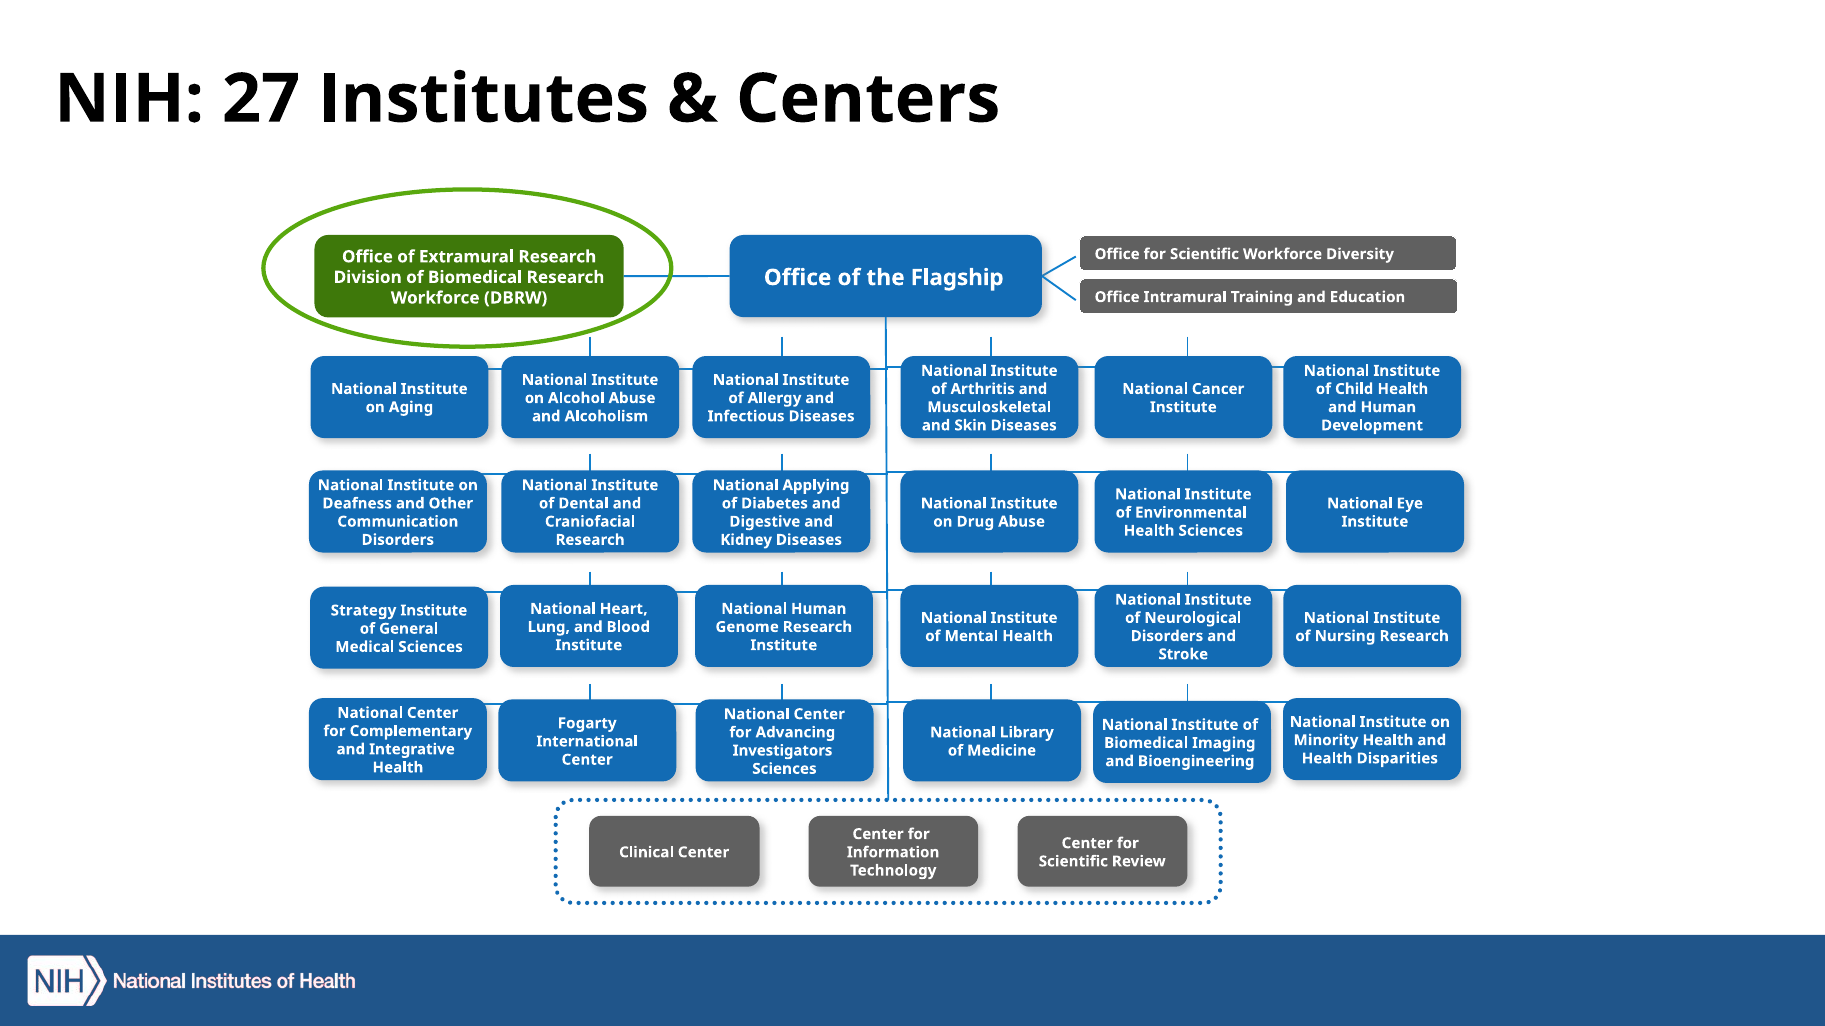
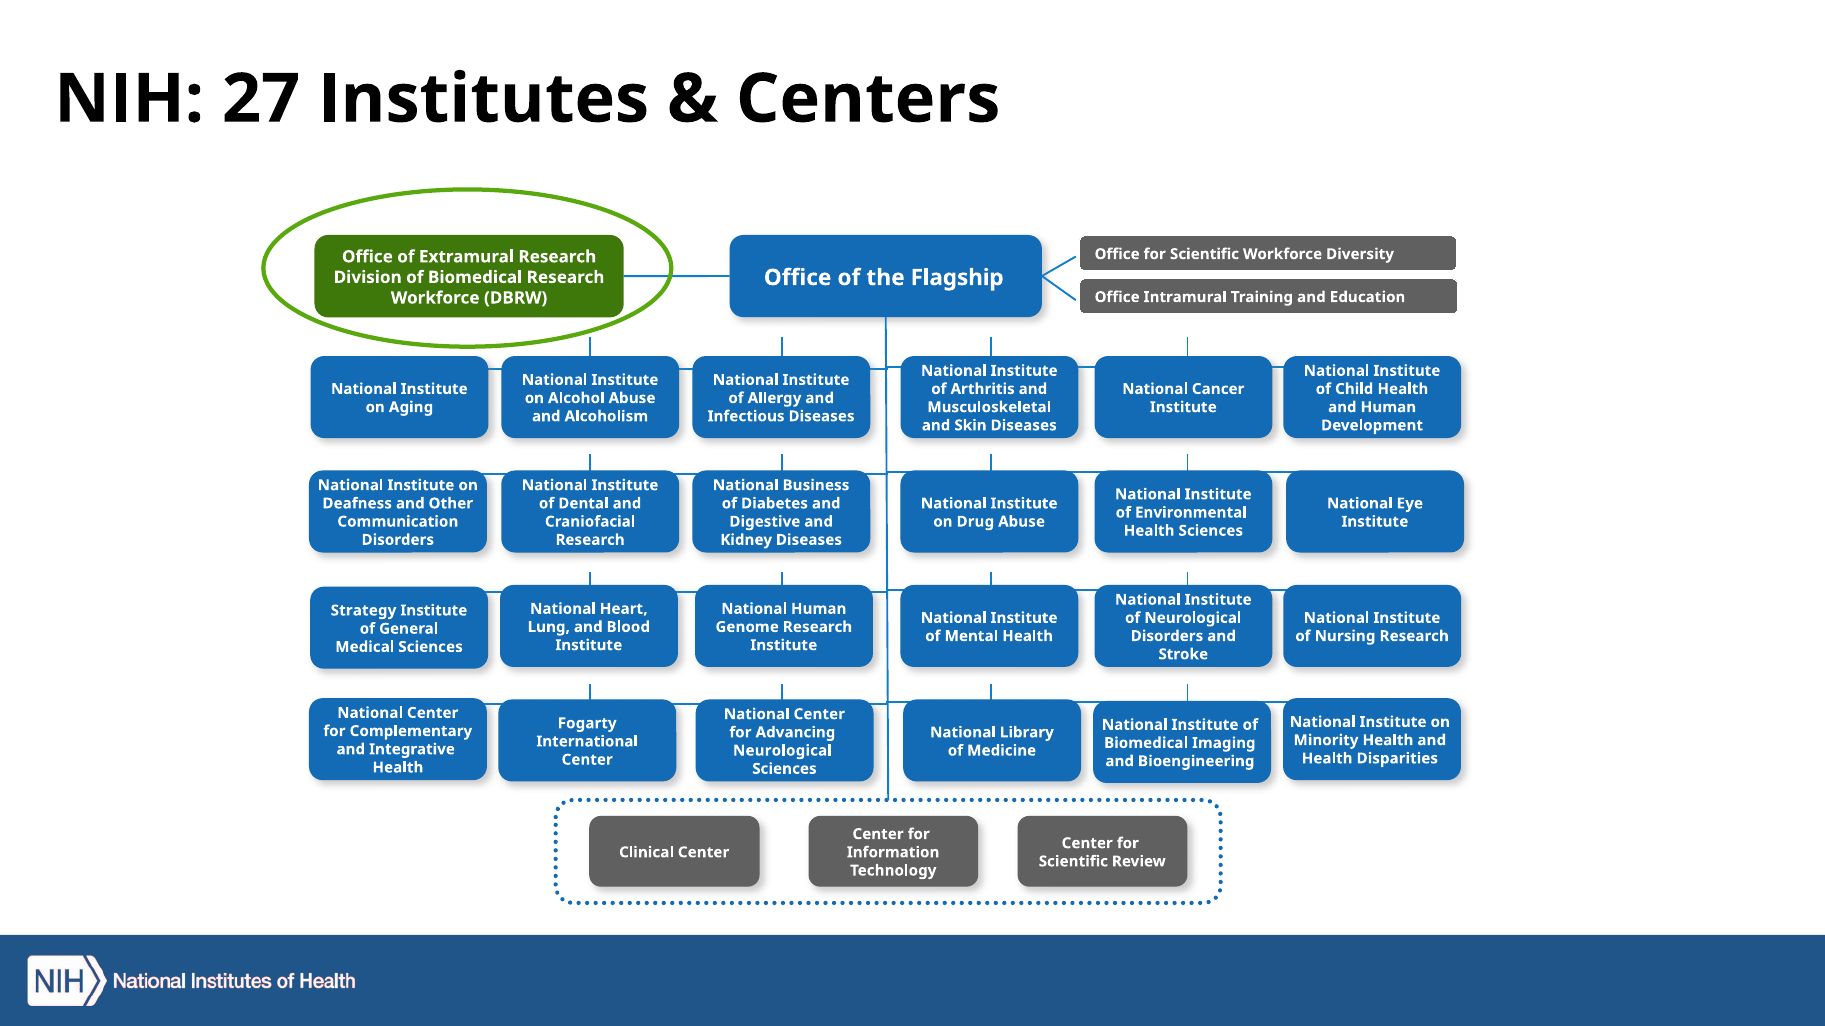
Applying: Applying -> Business
Investigators at (783, 751): Investigators -> Neurological
